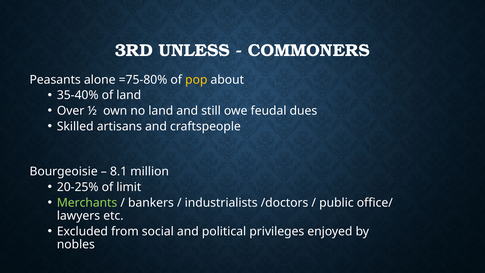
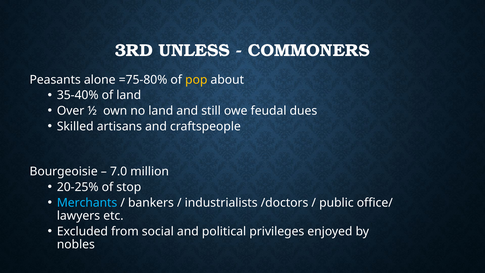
8.1: 8.1 -> 7.0
limit: limit -> stop
Merchants colour: light green -> light blue
